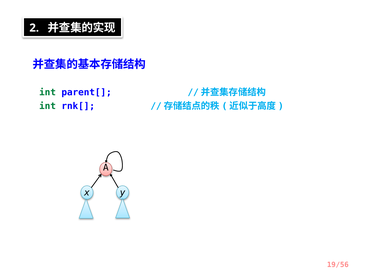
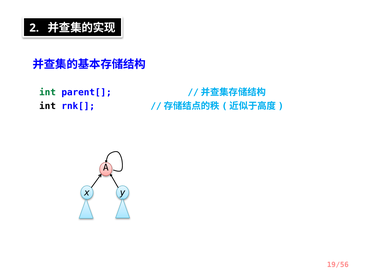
int at (48, 106) colour: green -> black
